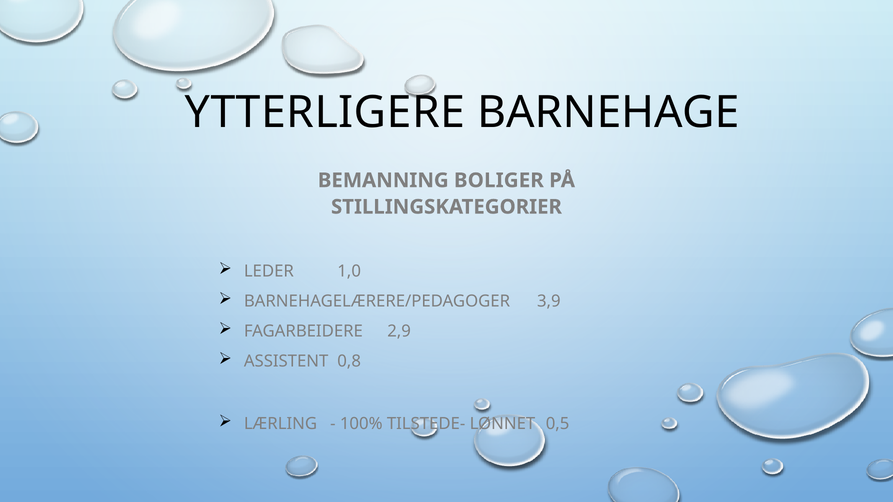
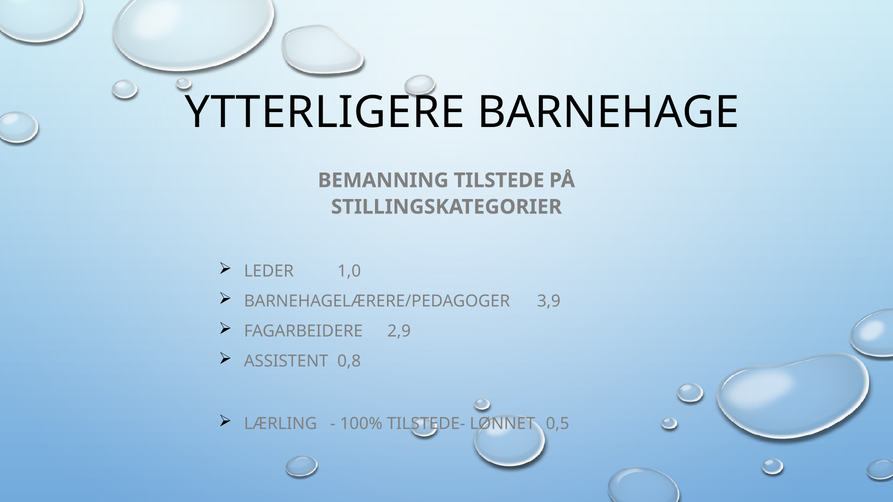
BOLIGER: BOLIGER -> TILSTEDE
